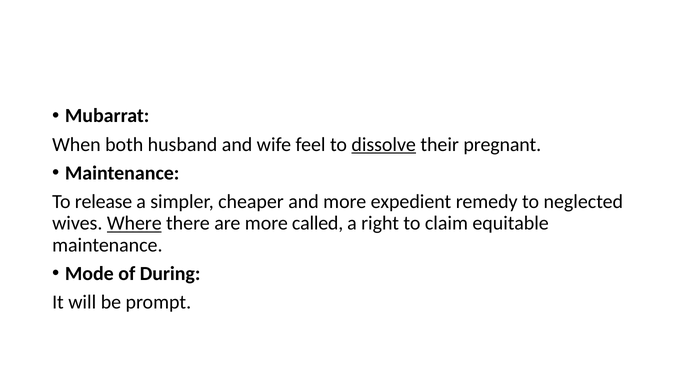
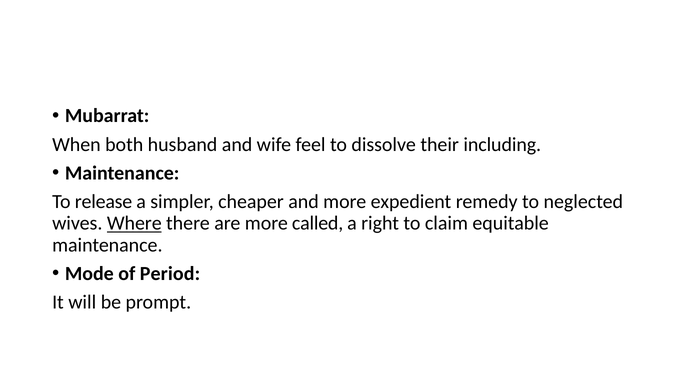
dissolve underline: present -> none
pregnant: pregnant -> including
During: During -> Period
